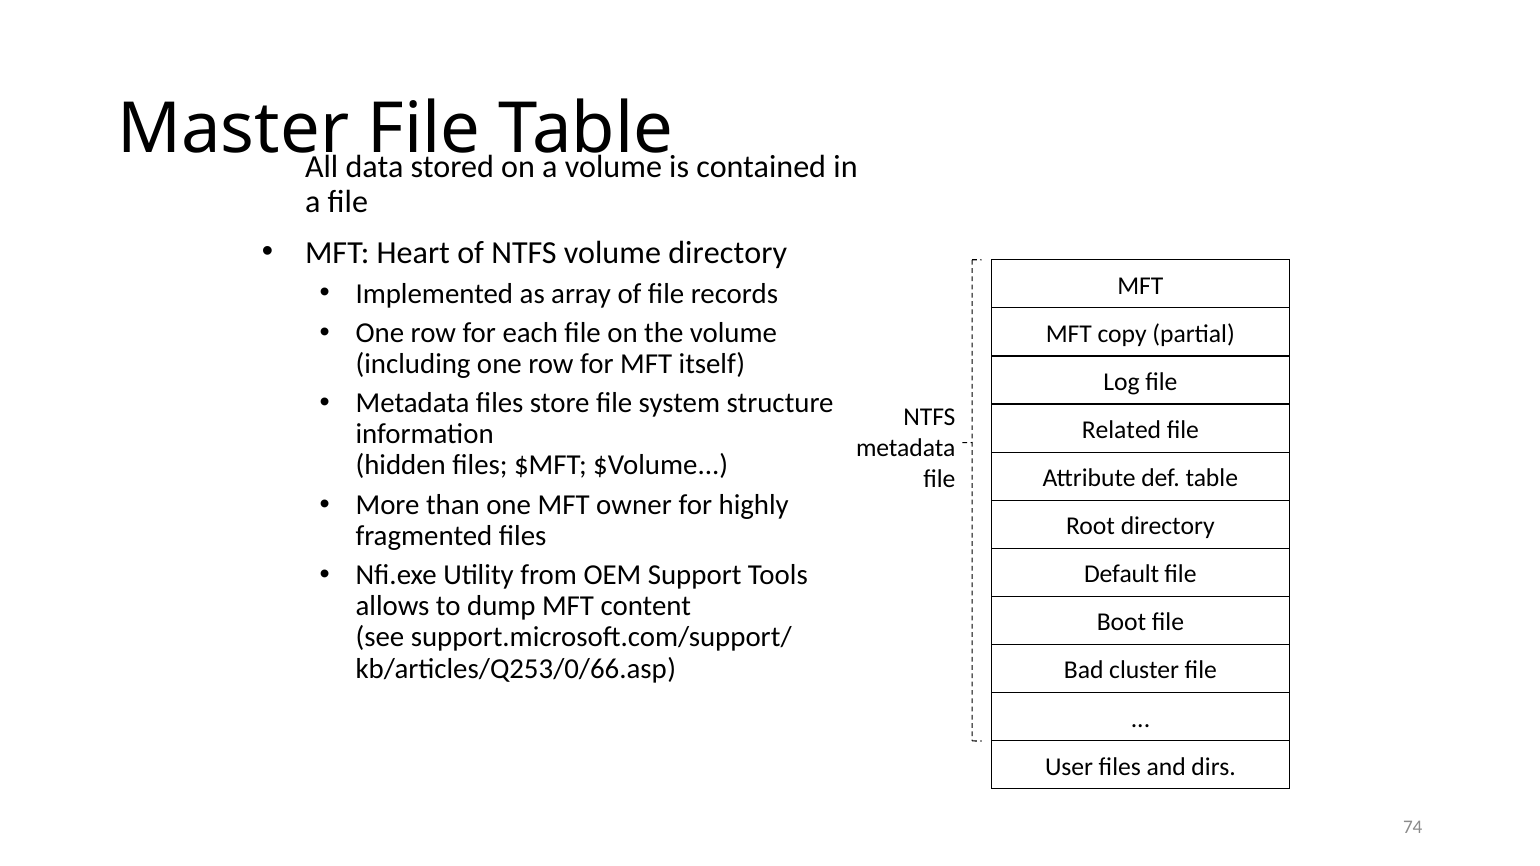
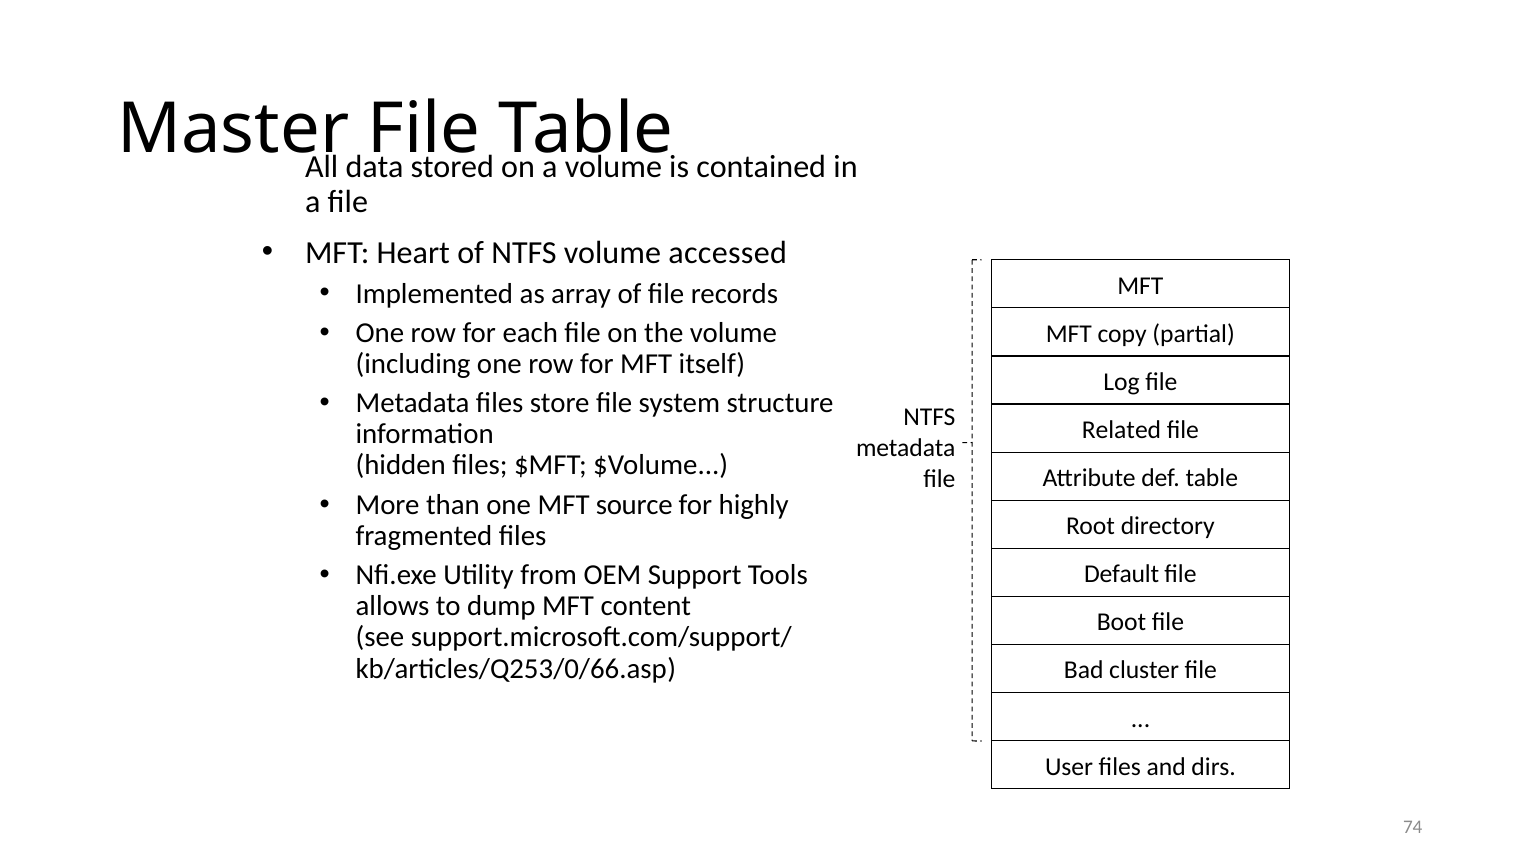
volume directory: directory -> accessed
owner: owner -> source
